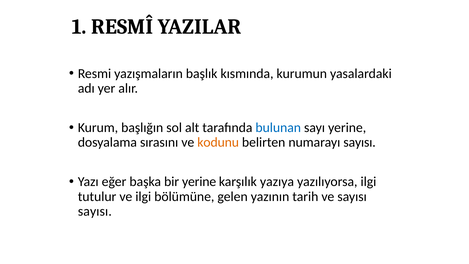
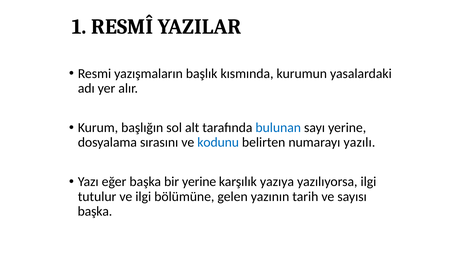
kodunu colour: orange -> blue
numarayı sayısı: sayısı -> yazılı
sayısı at (95, 211): sayısı -> başka
